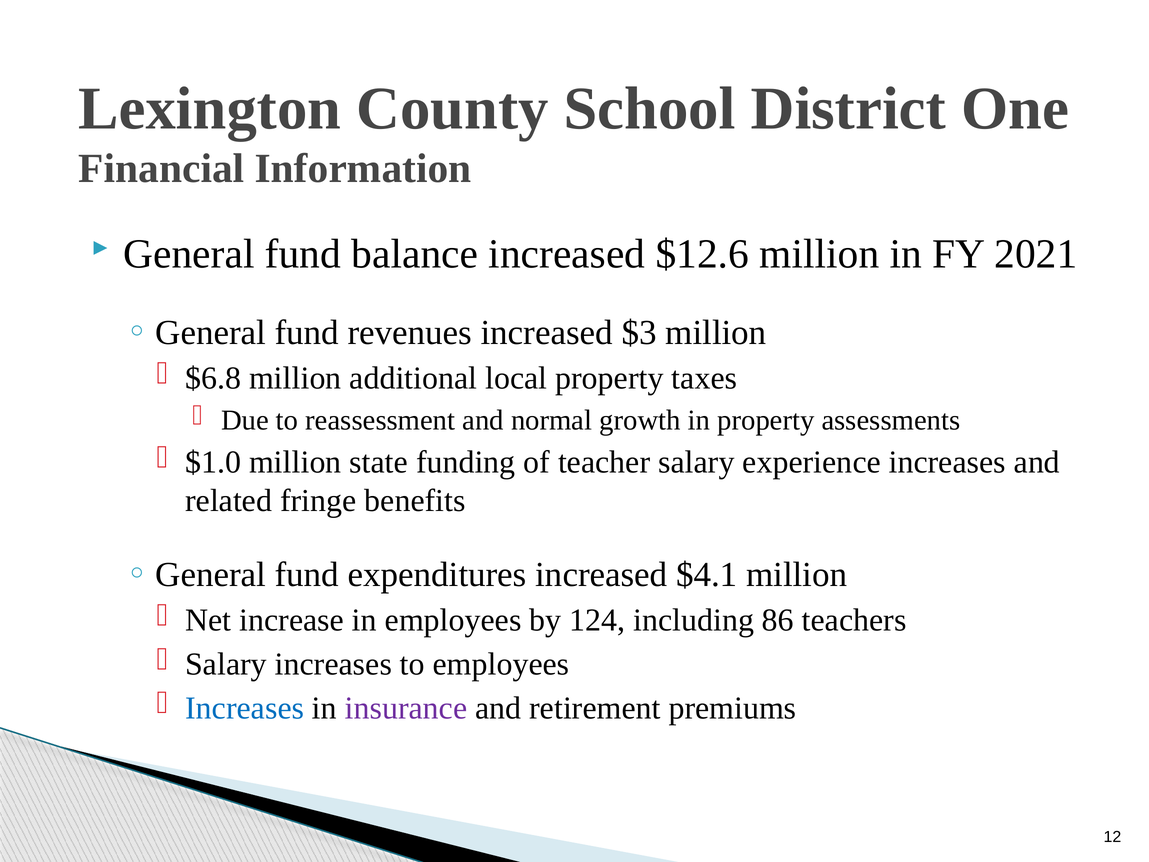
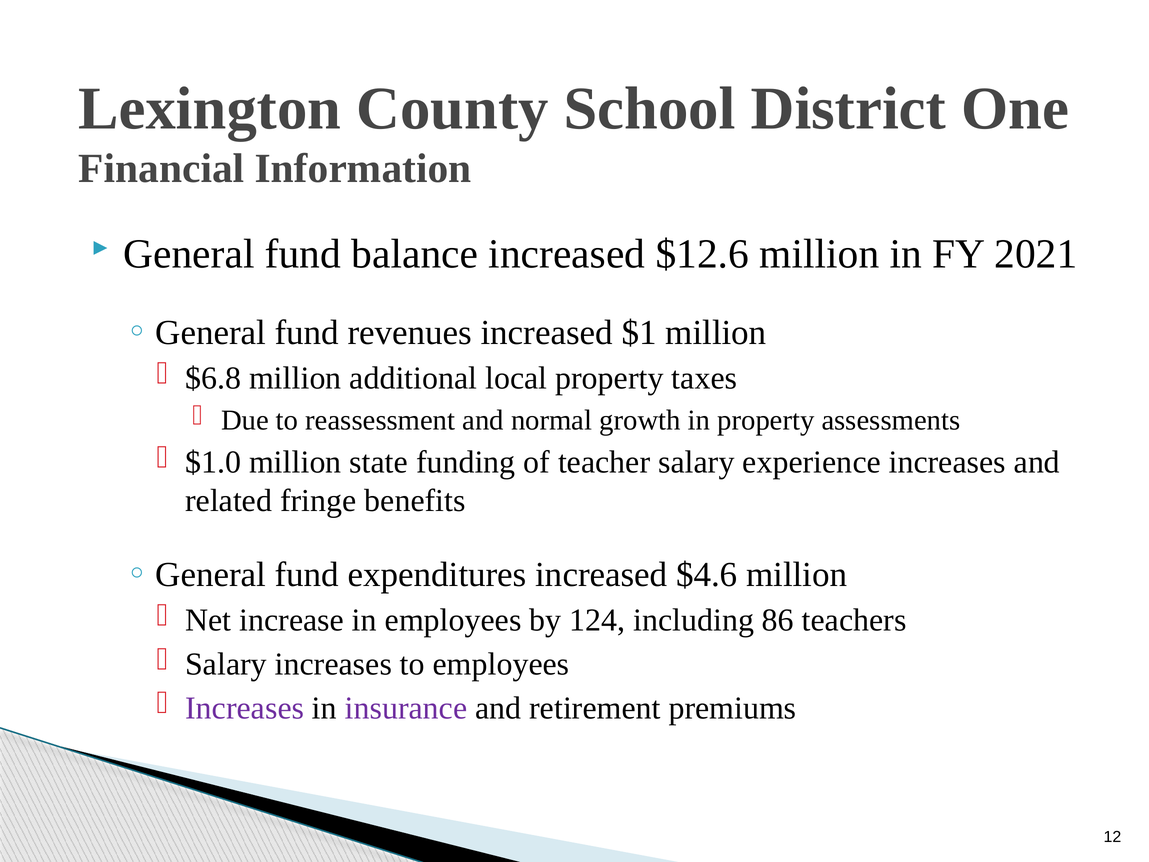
$3: $3 -> $1
$4.1: $4.1 -> $4.6
Increases at (245, 708) colour: blue -> purple
